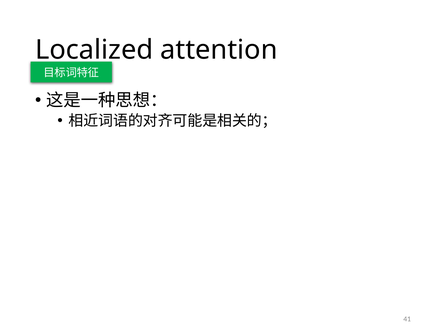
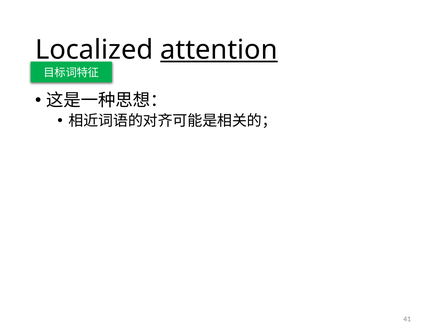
attention underline: none -> present
